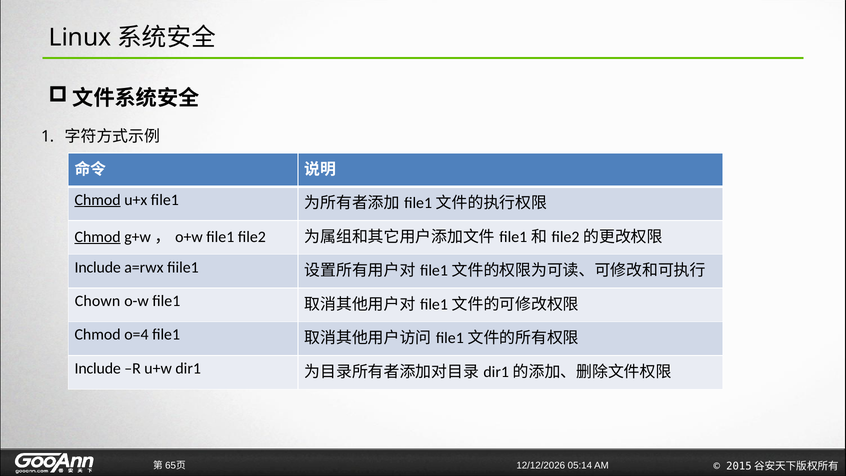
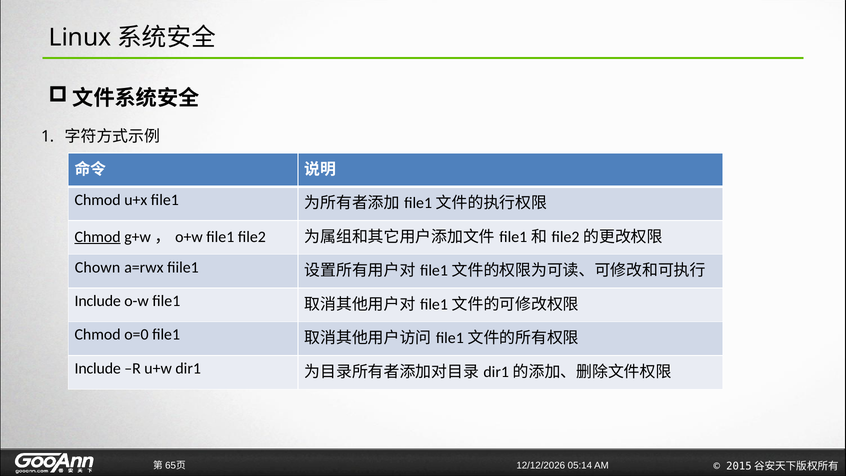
Chmod at (98, 200) underline: present -> none
Include at (98, 267): Include -> Chown
Chown at (98, 301): Chown -> Include
o=4: o=4 -> o=0
